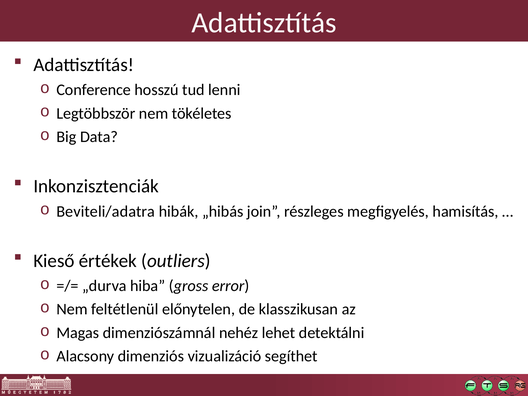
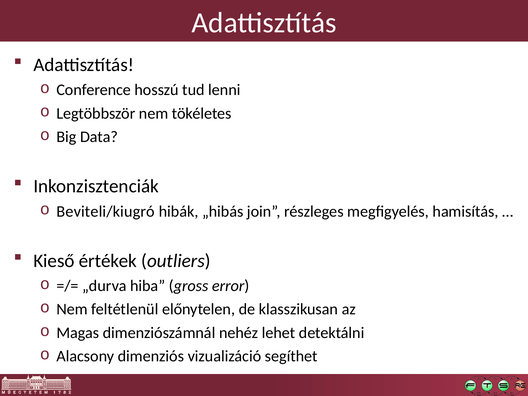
Beviteli/adatra: Beviteli/adatra -> Beviteli/kiugró
